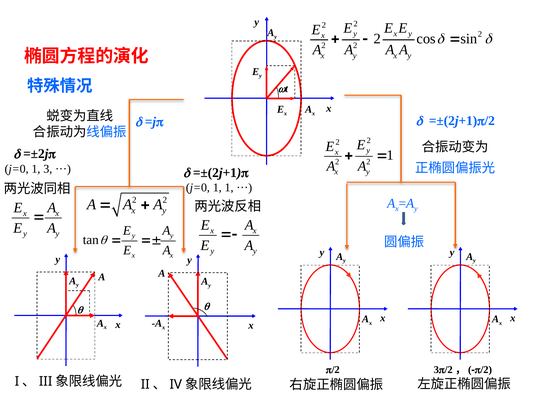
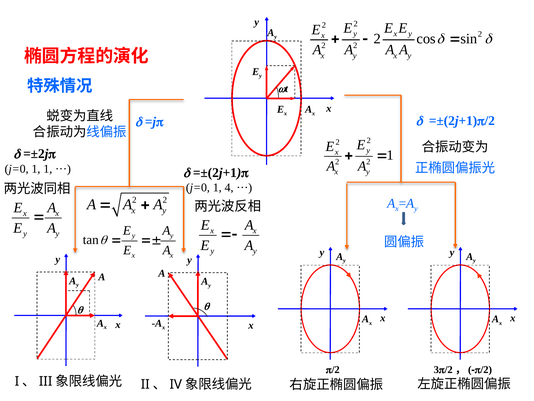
1 3: 3 -> 1
1 1: 1 -> 4
